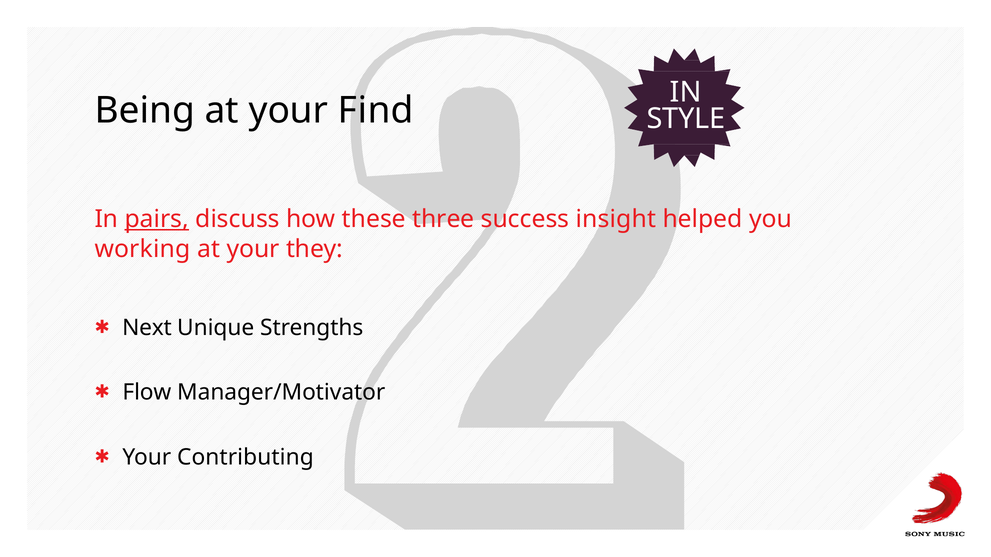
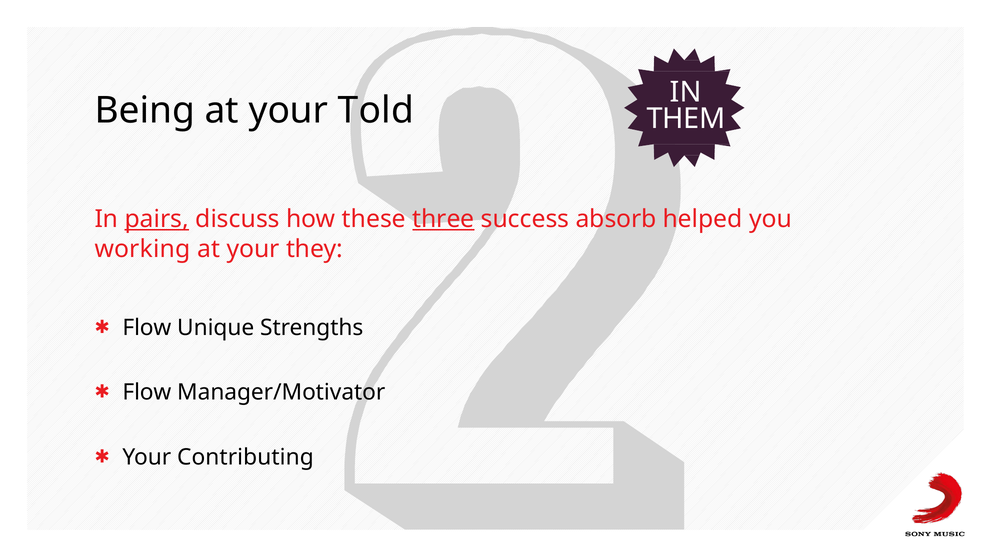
Find: Find -> Told
STYLE: STYLE -> THEM
three underline: none -> present
insight: insight -> absorb
Next at (147, 328): Next -> Flow
